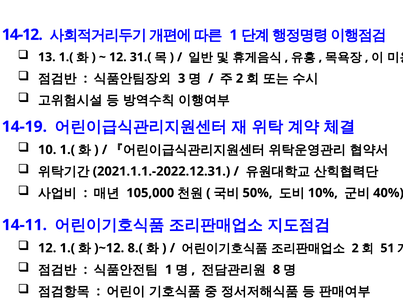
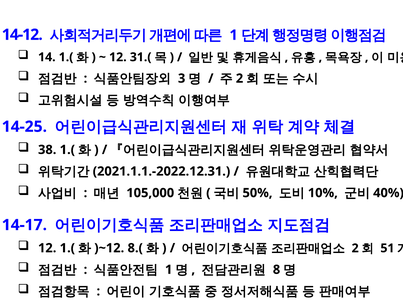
13: 13 -> 14
14-19: 14-19 -> 14-25
10: 10 -> 38
14-11: 14-11 -> 14-17
